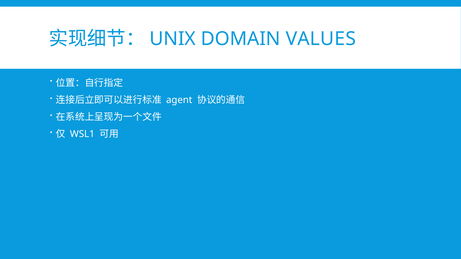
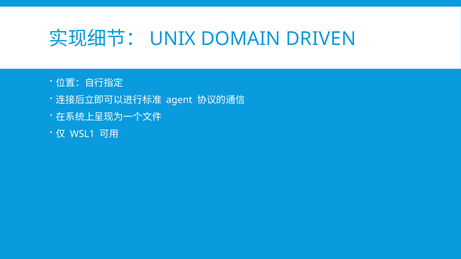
VALUES: VALUES -> DRIVEN
